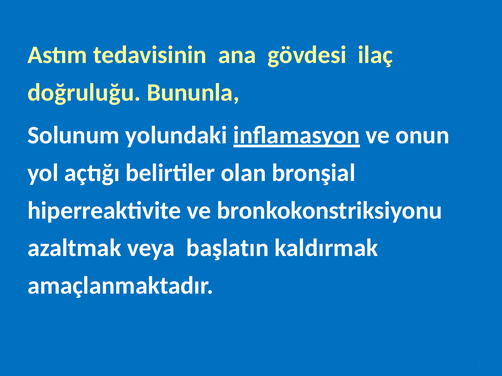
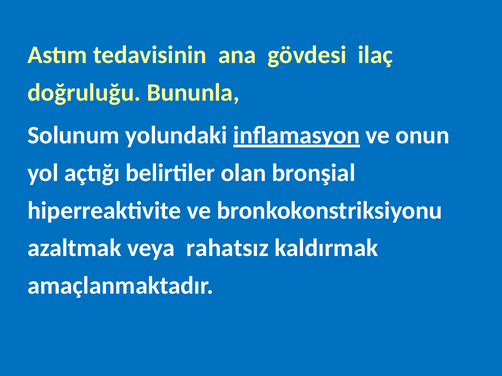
başlatın: başlatın -> rahatsız
